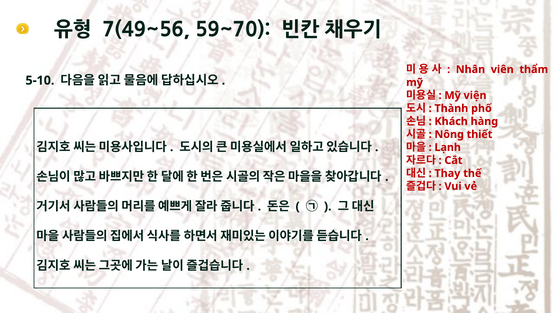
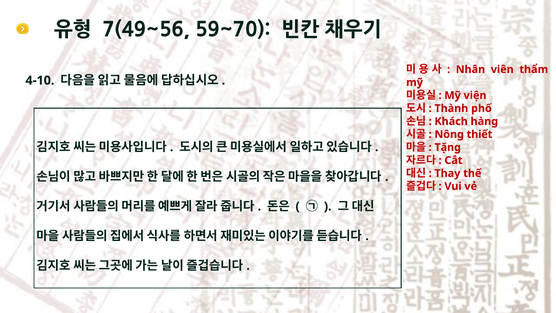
5-10: 5-10 -> 4-10
Lạnh: Lạnh -> Tặng
